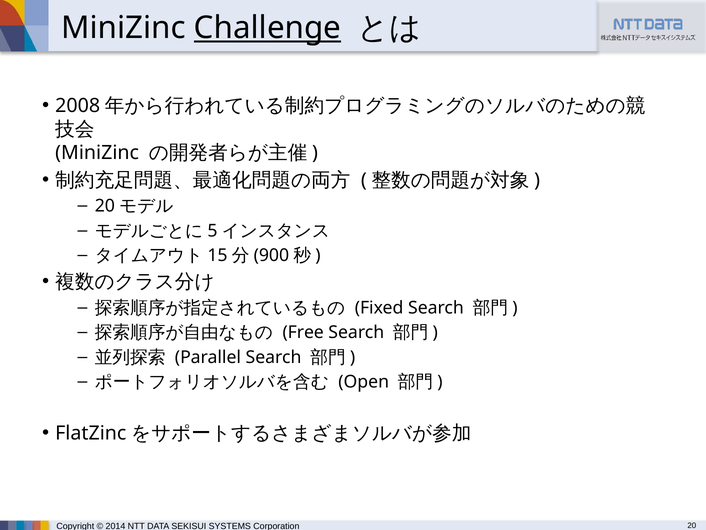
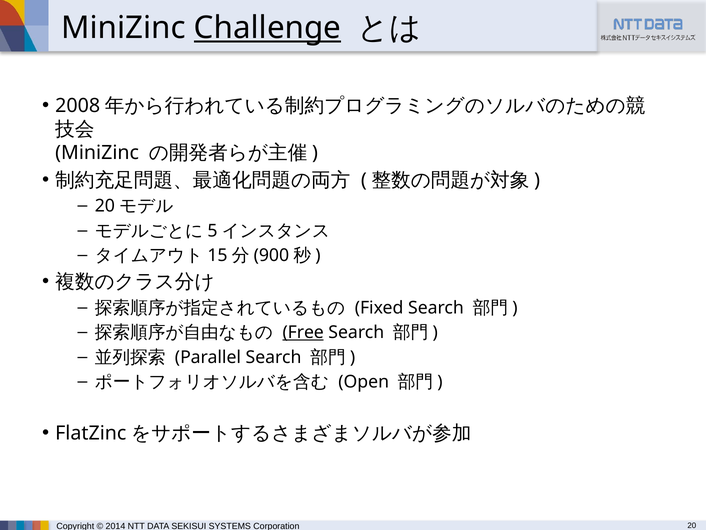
Free underline: none -> present
